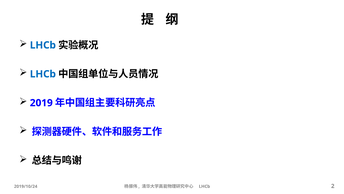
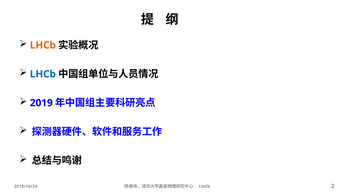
LHCb at (43, 45) colour: blue -> orange
